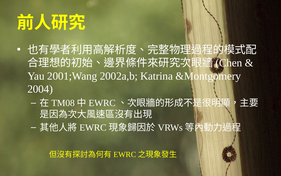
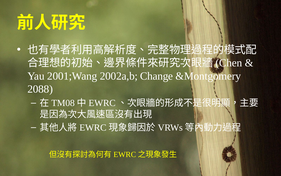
Katrina: Katrina -> Change
2004: 2004 -> 2088
